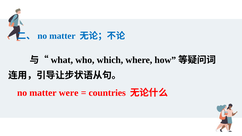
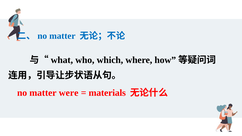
countries: countries -> materials
